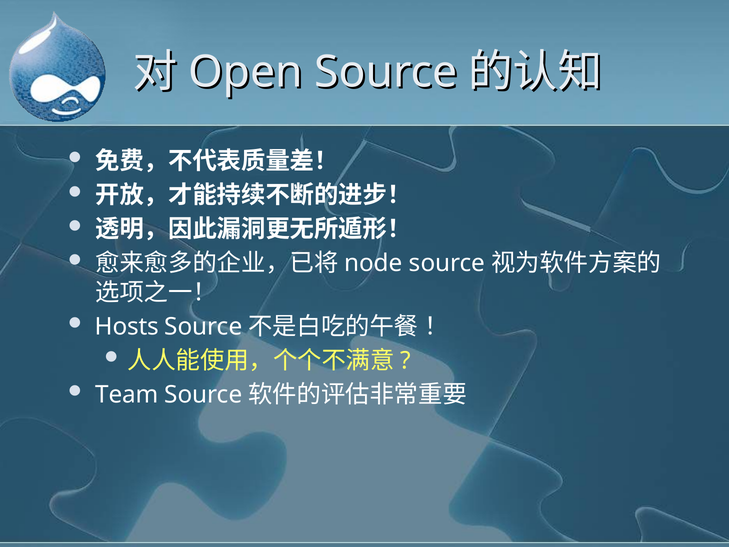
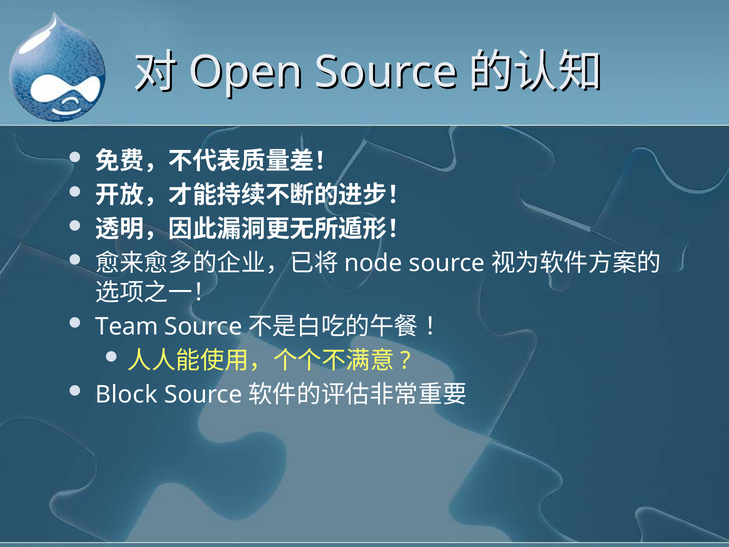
Hosts: Hosts -> Team
Team: Team -> Block
